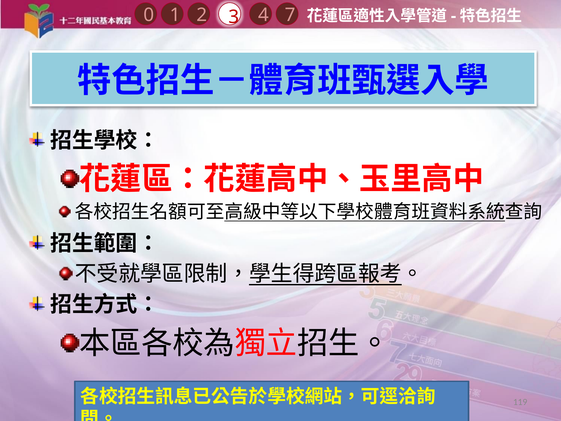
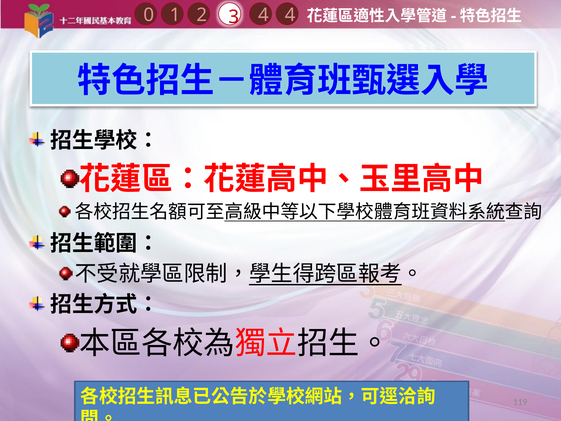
4 7: 7 -> 4
